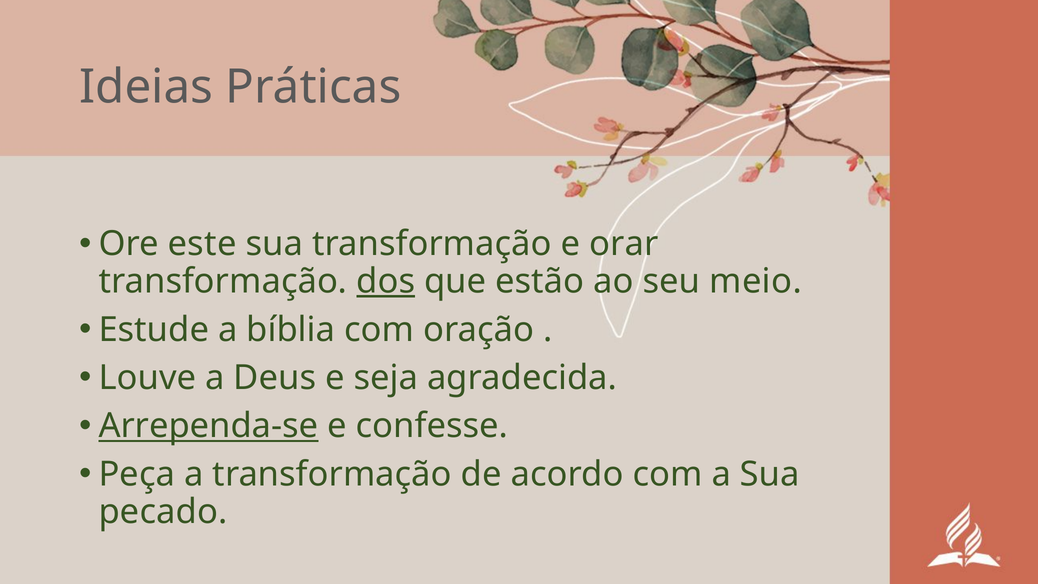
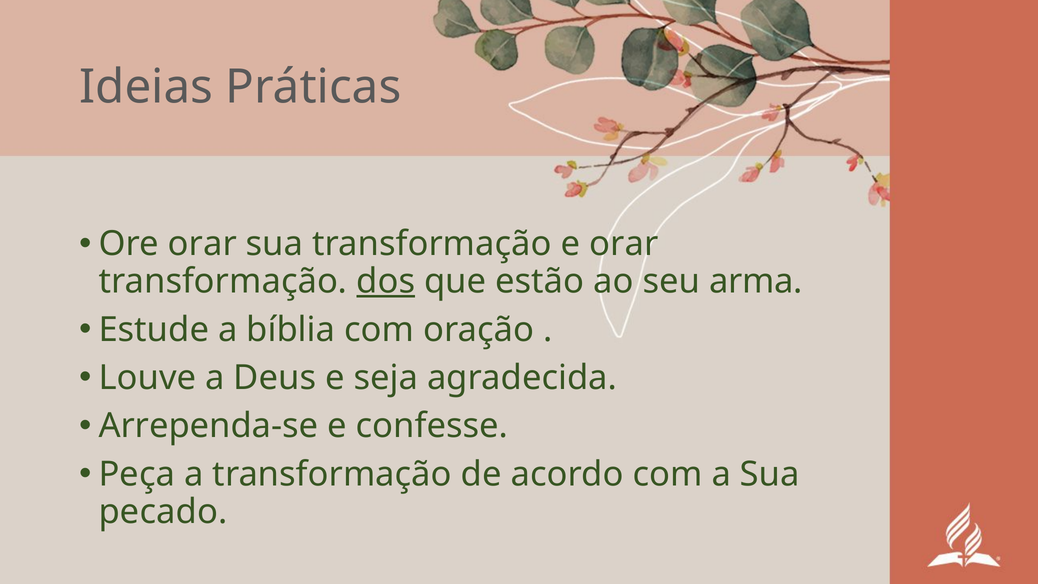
Ore este: este -> orar
meio: meio -> arma
Arrependa-se underline: present -> none
